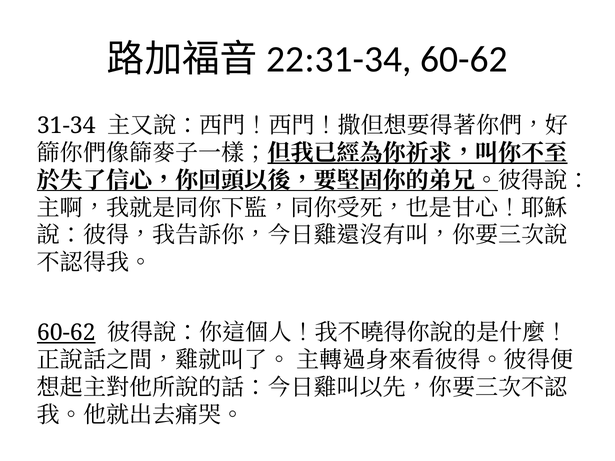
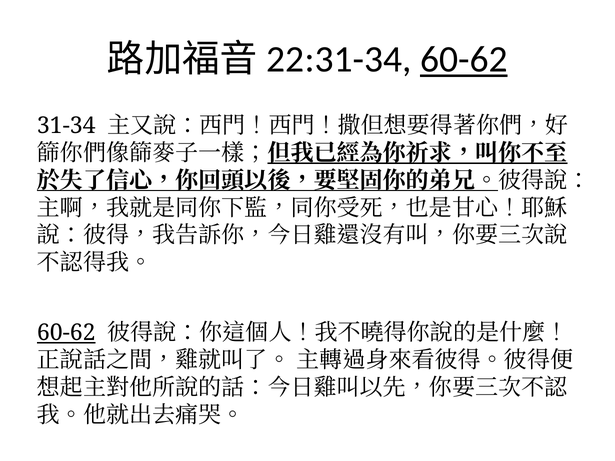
60-62 at (464, 60) underline: none -> present
